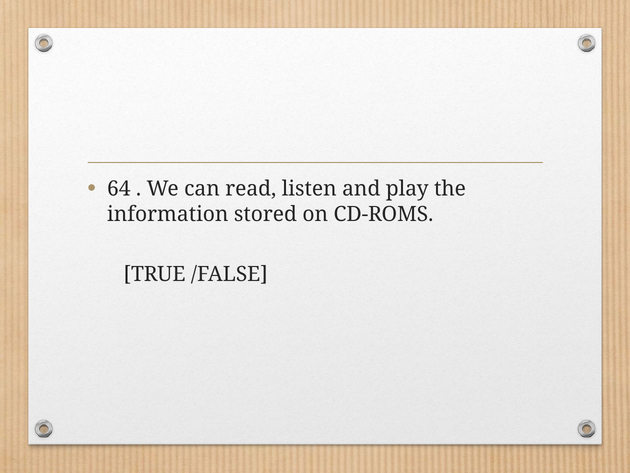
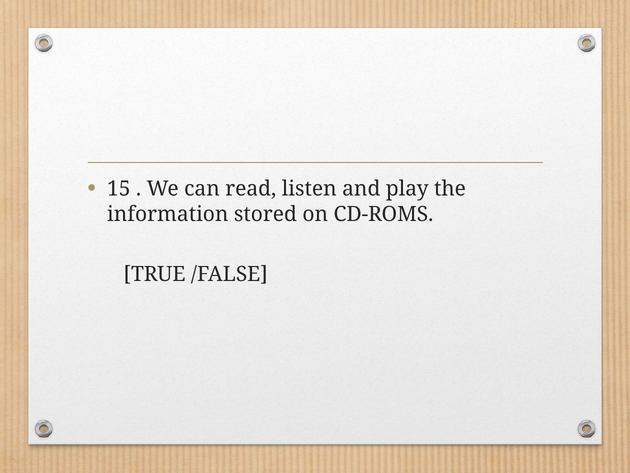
64: 64 -> 15
